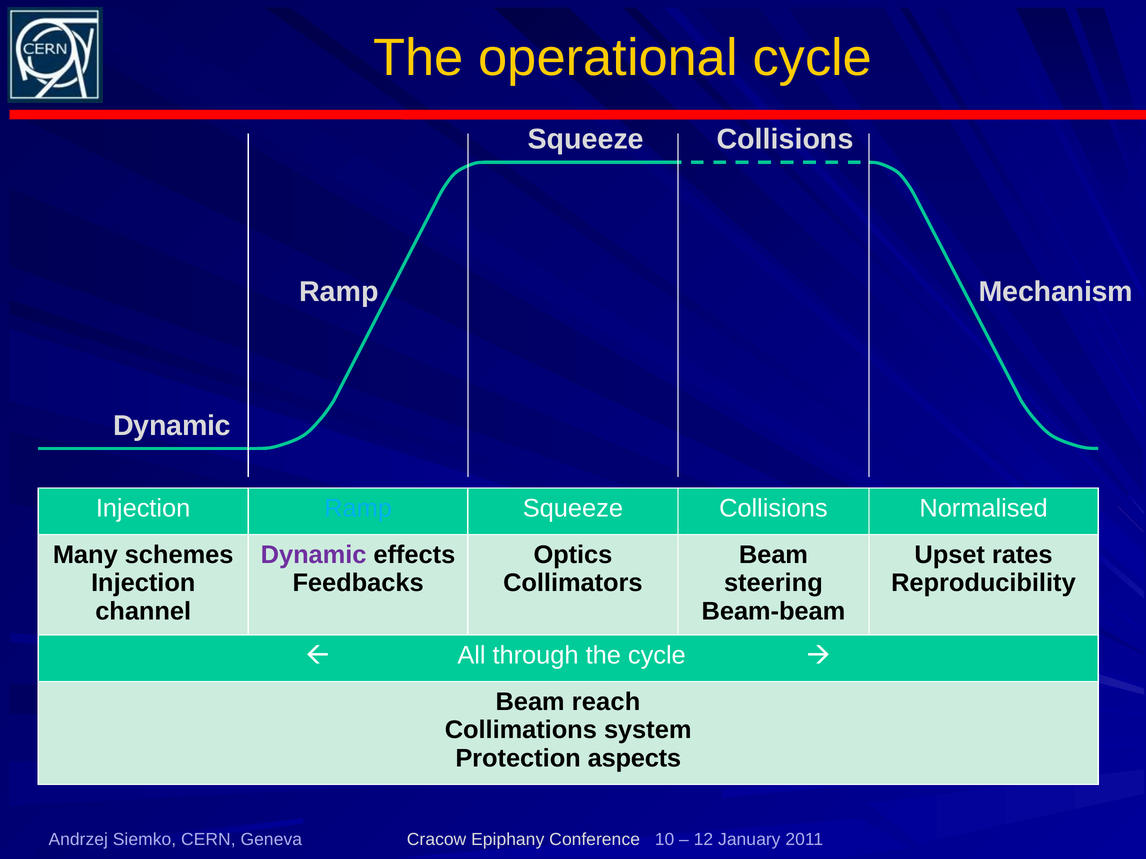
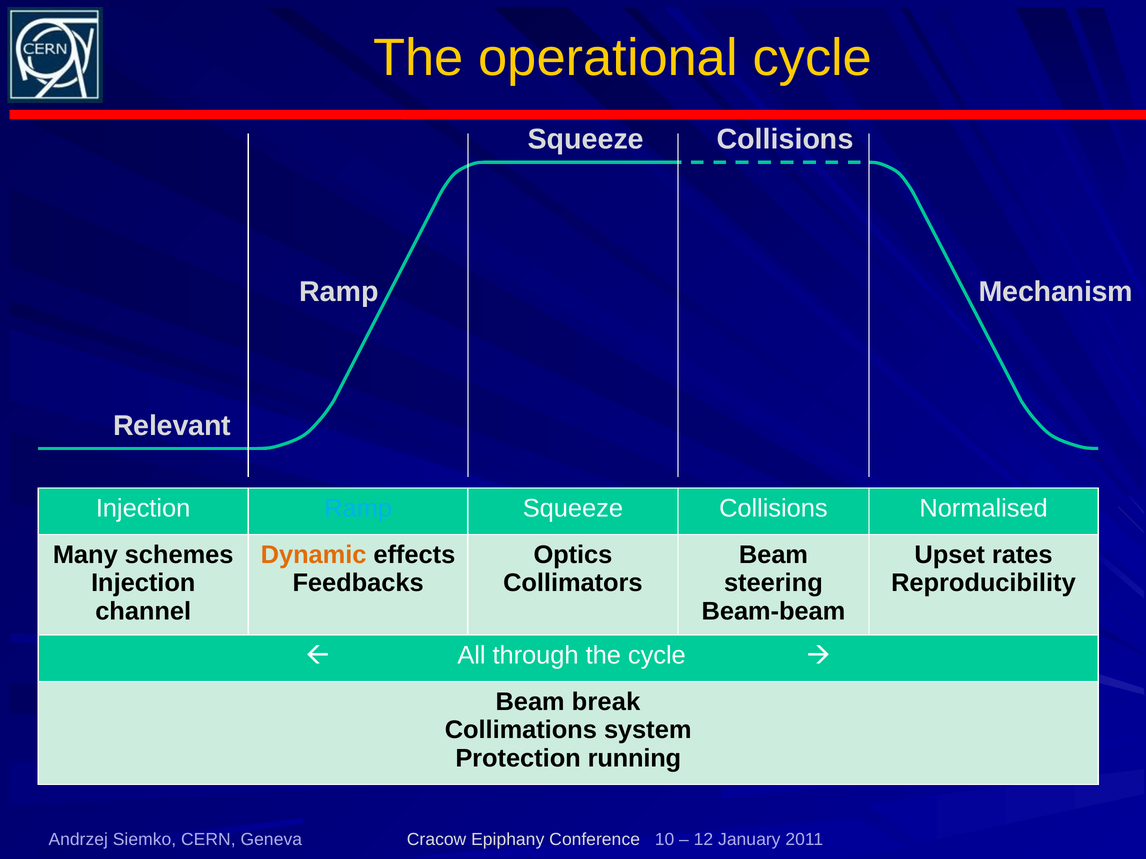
Dynamic at (172, 426): Dynamic -> Relevant
Dynamic at (314, 555) colour: purple -> orange
reach: reach -> break
aspects: aspects -> running
